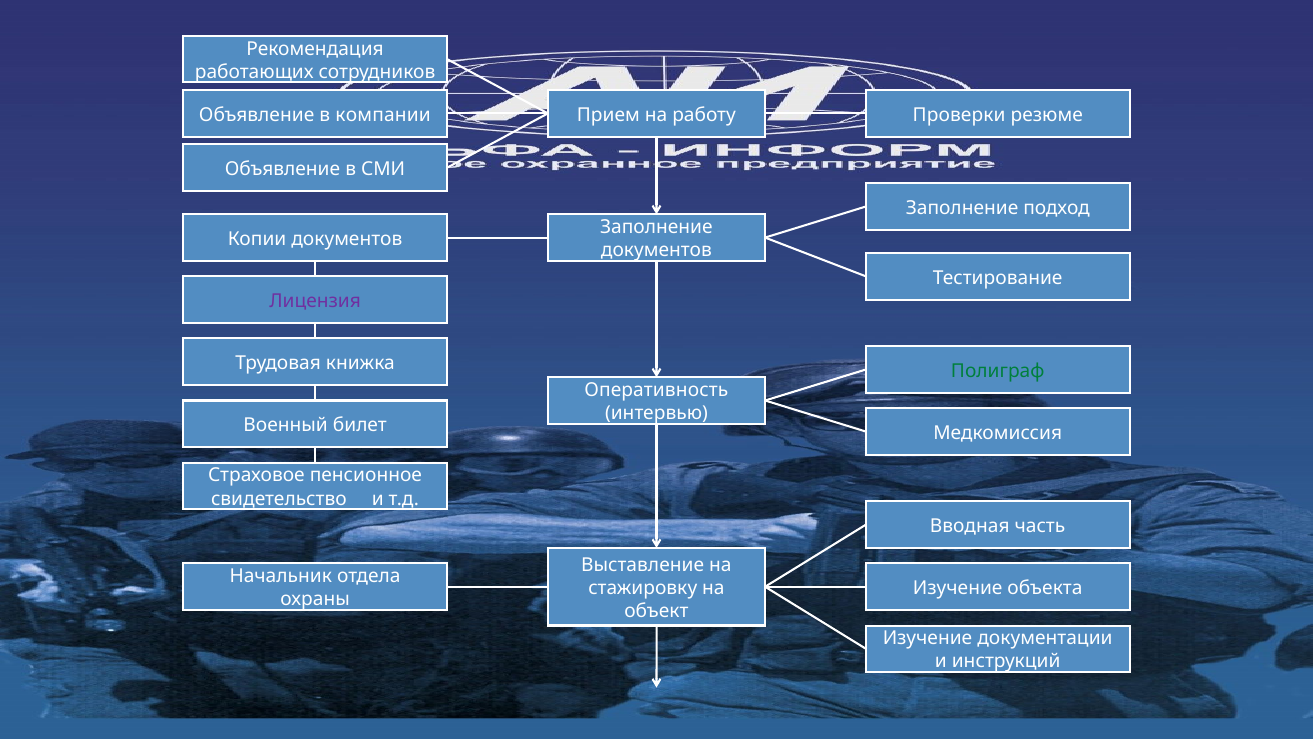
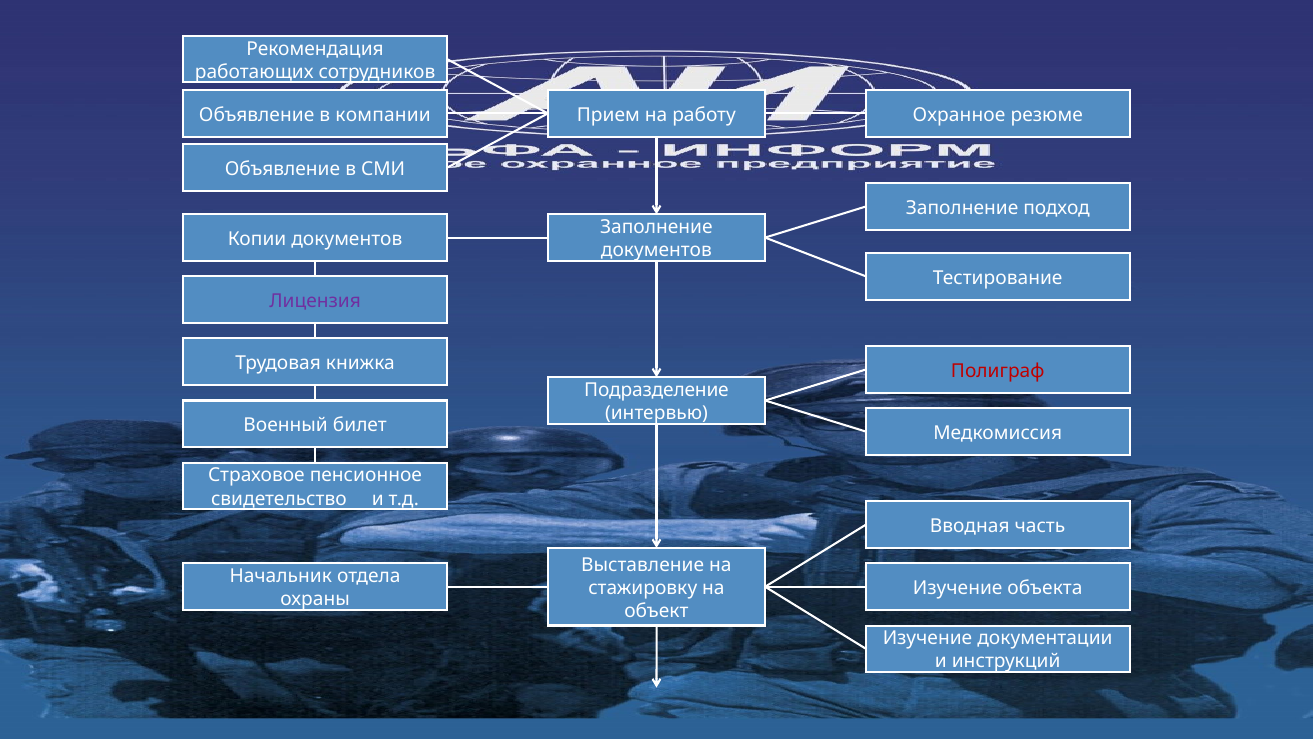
Проверки: Проверки -> Охранное
Полиграф colour: green -> red
Оперативность: Оперативность -> Подразделение
